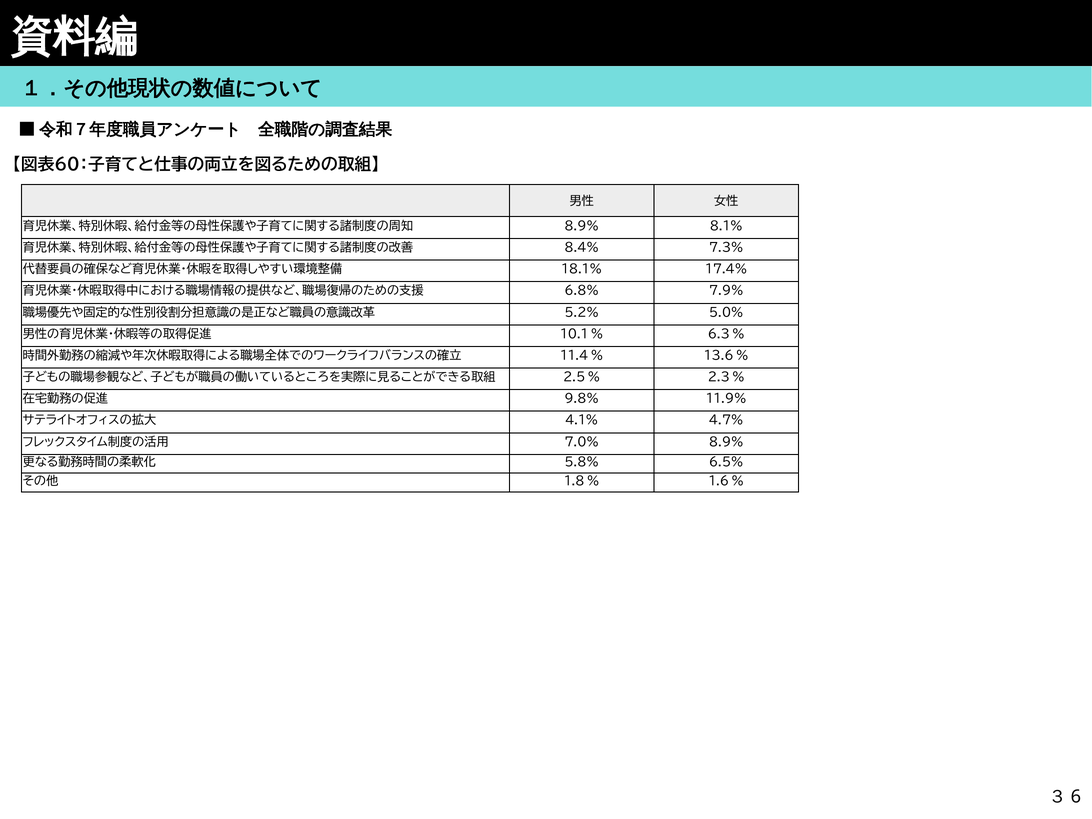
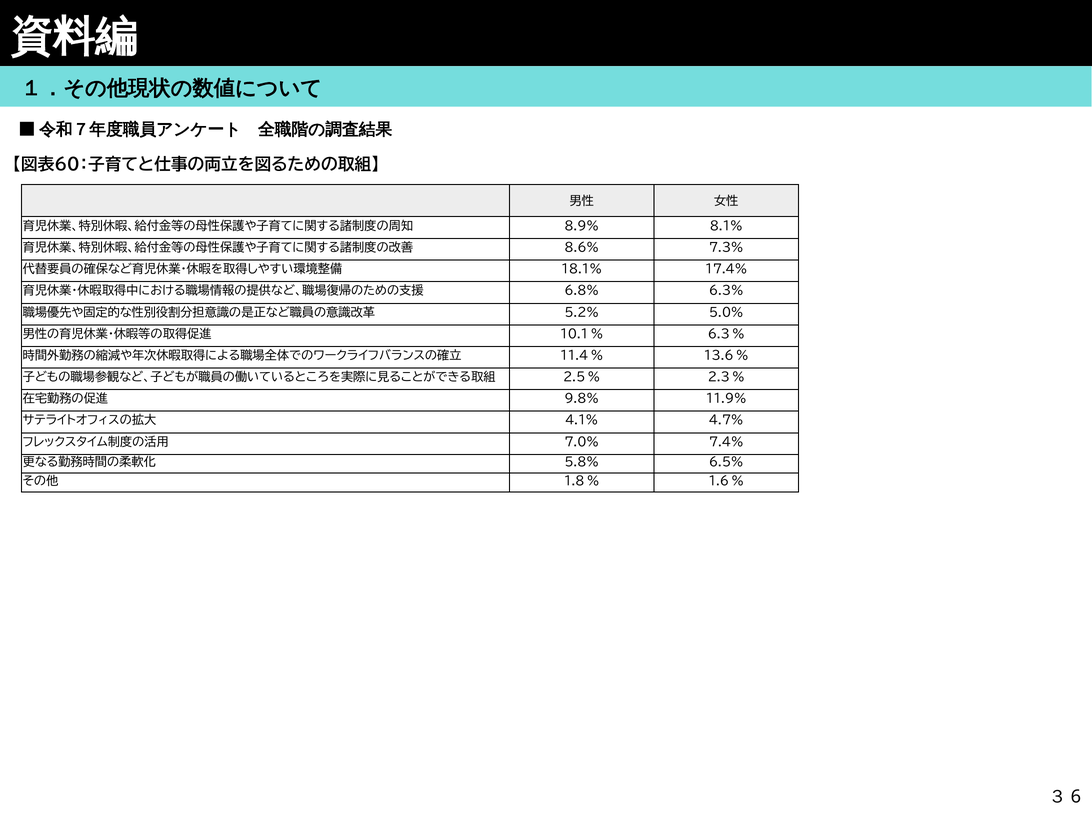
8.4%: 8.4% -> 8.6%
7.9%: 7.9% -> 6.3%
7.0% 8.9%: 8.9% -> 7.4%
